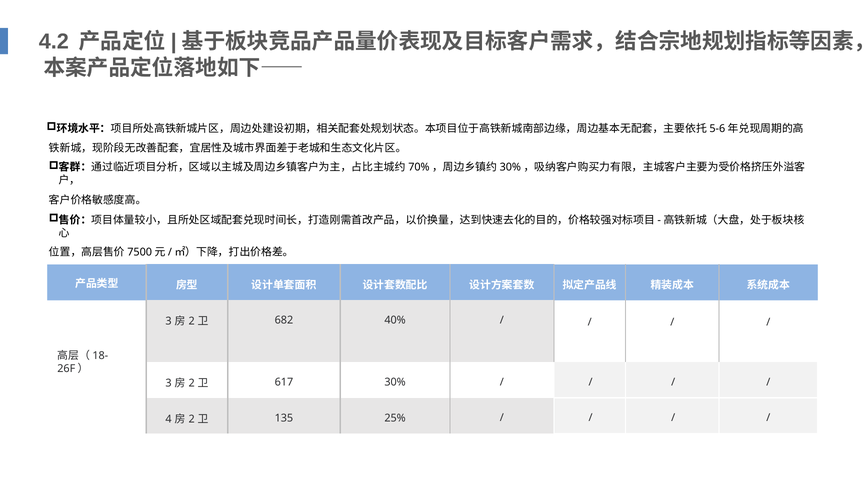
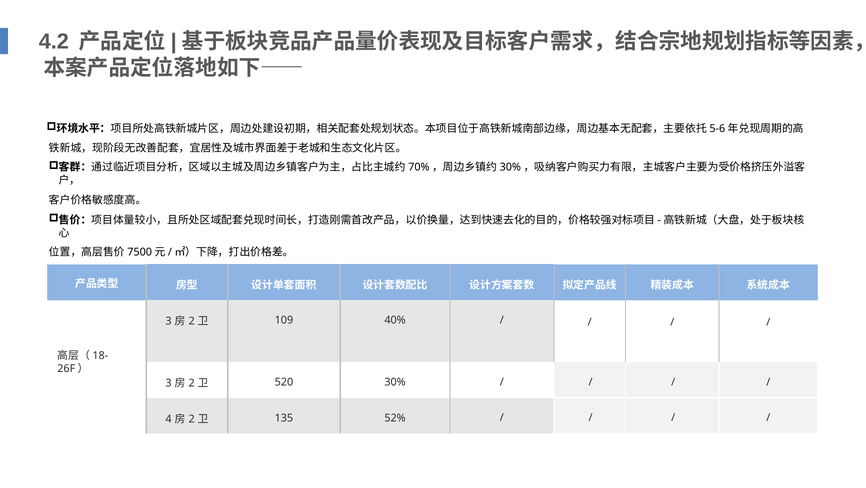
682: 682 -> 109
617: 617 -> 520
25%: 25% -> 52%
